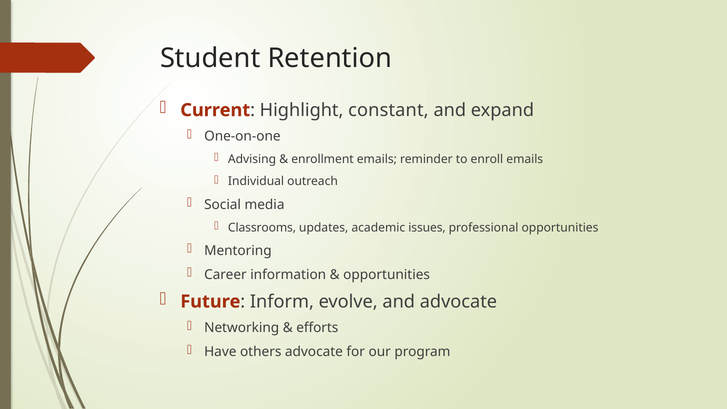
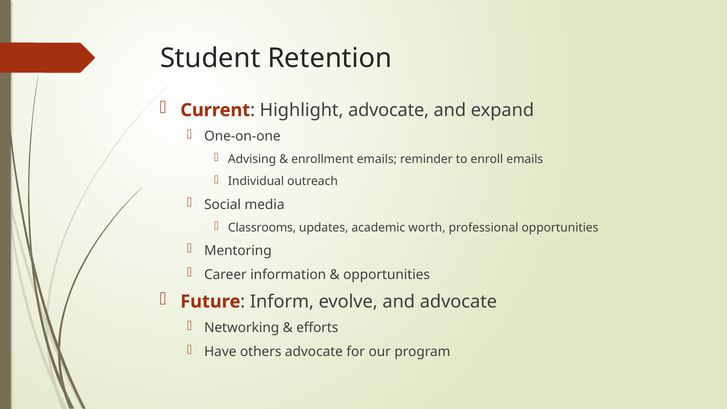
Highlight constant: constant -> advocate
issues: issues -> worth
